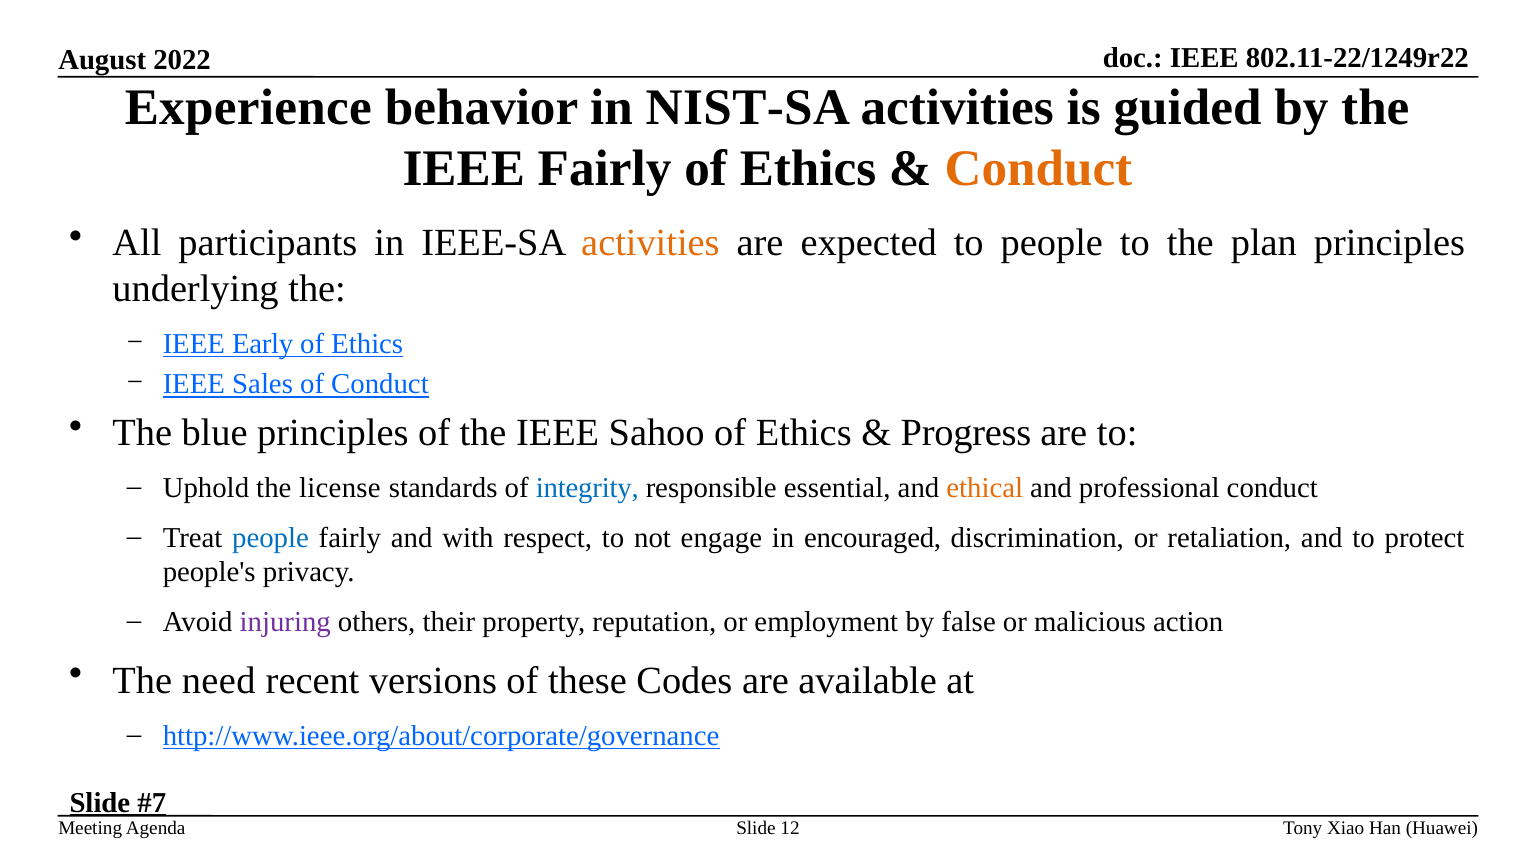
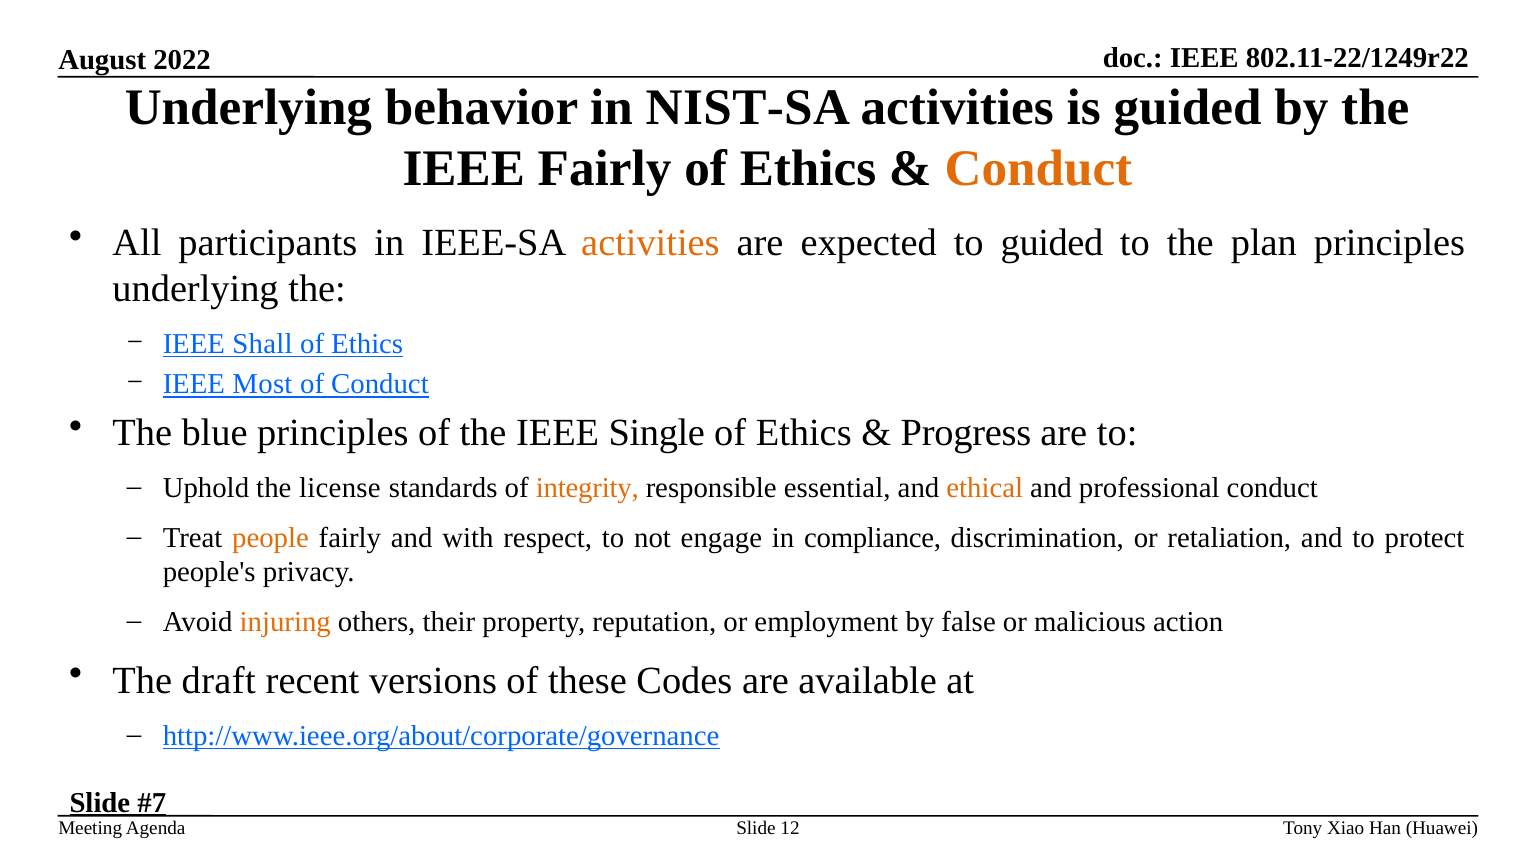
Experience at (248, 107): Experience -> Underlying
to people: people -> guided
Early: Early -> Shall
Sales: Sales -> Most
Sahoo: Sahoo -> Single
integrity colour: blue -> orange
people at (271, 538) colour: blue -> orange
encouraged: encouraged -> compliance
injuring colour: purple -> orange
need: need -> draft
